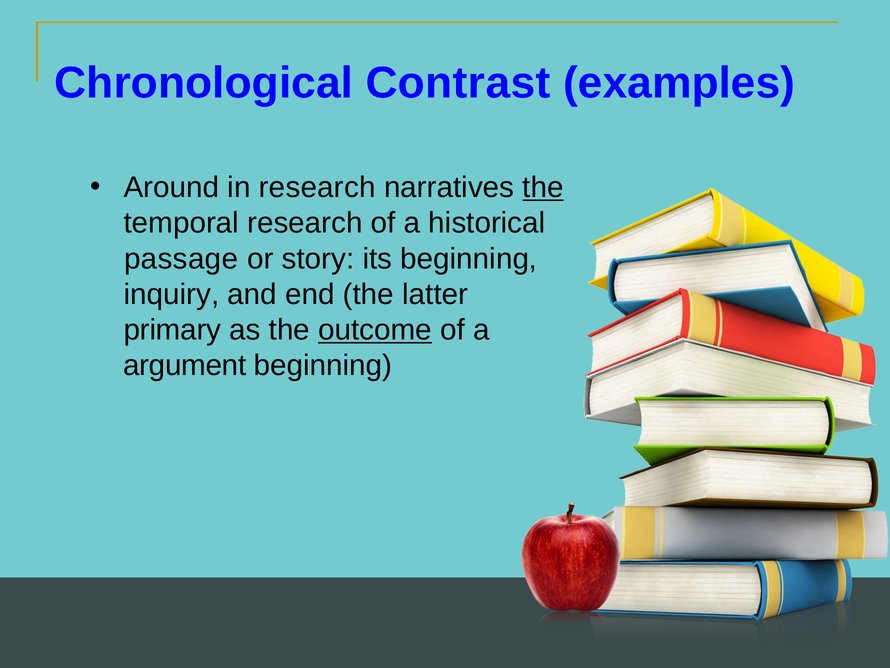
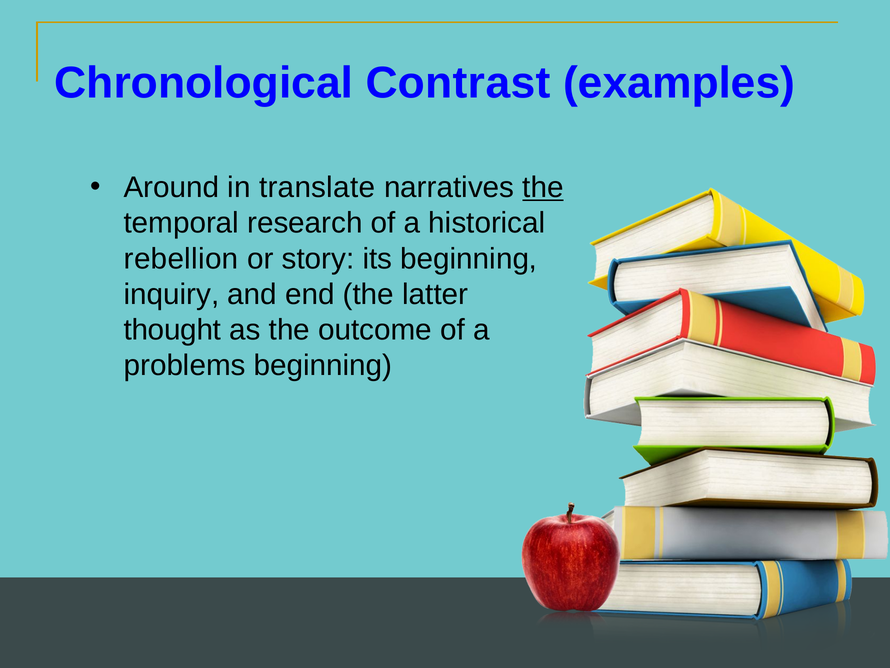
in research: research -> translate
passage: passage -> rebellion
primary: primary -> thought
outcome underline: present -> none
argument: argument -> problems
